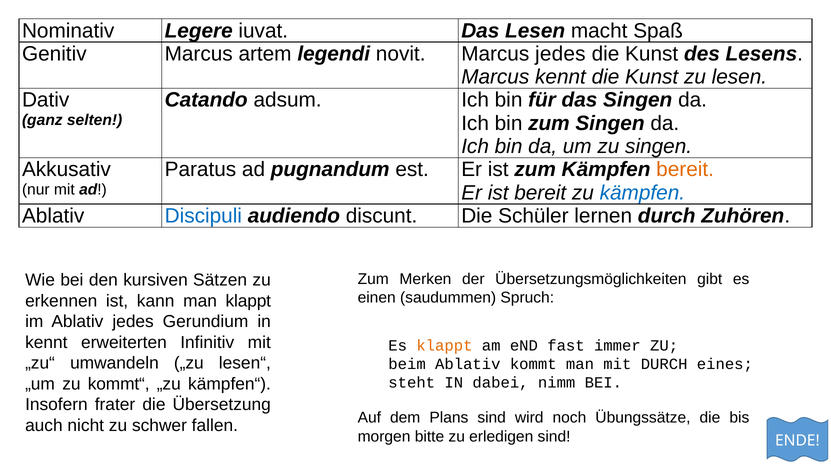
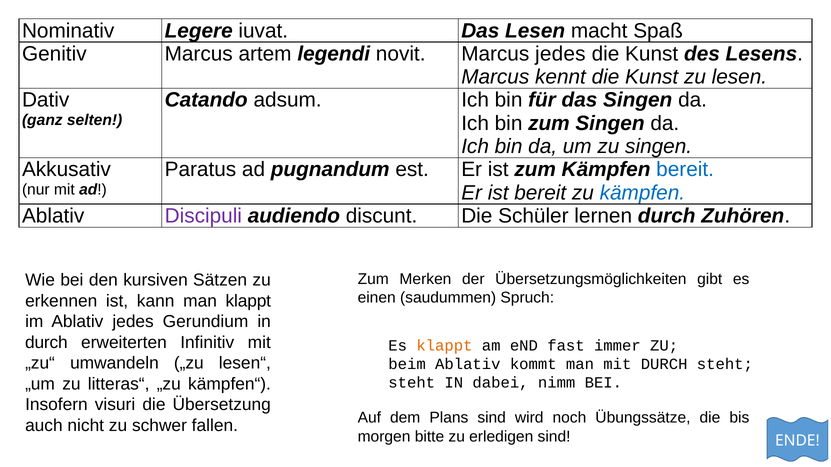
bereit at (685, 170) colour: orange -> blue
Discipuli colour: blue -> purple
kennt at (46, 343): kennt -> durch
DURCH eines: eines -> steht
kommt“: kommt“ -> litteras“
frater: frater -> visuri
